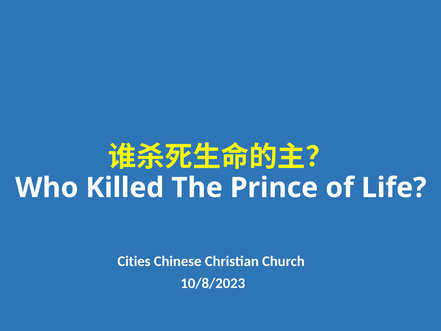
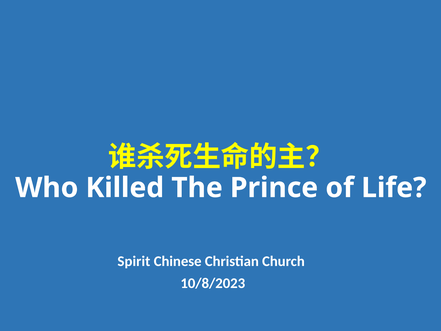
Cities: Cities -> Spirit
